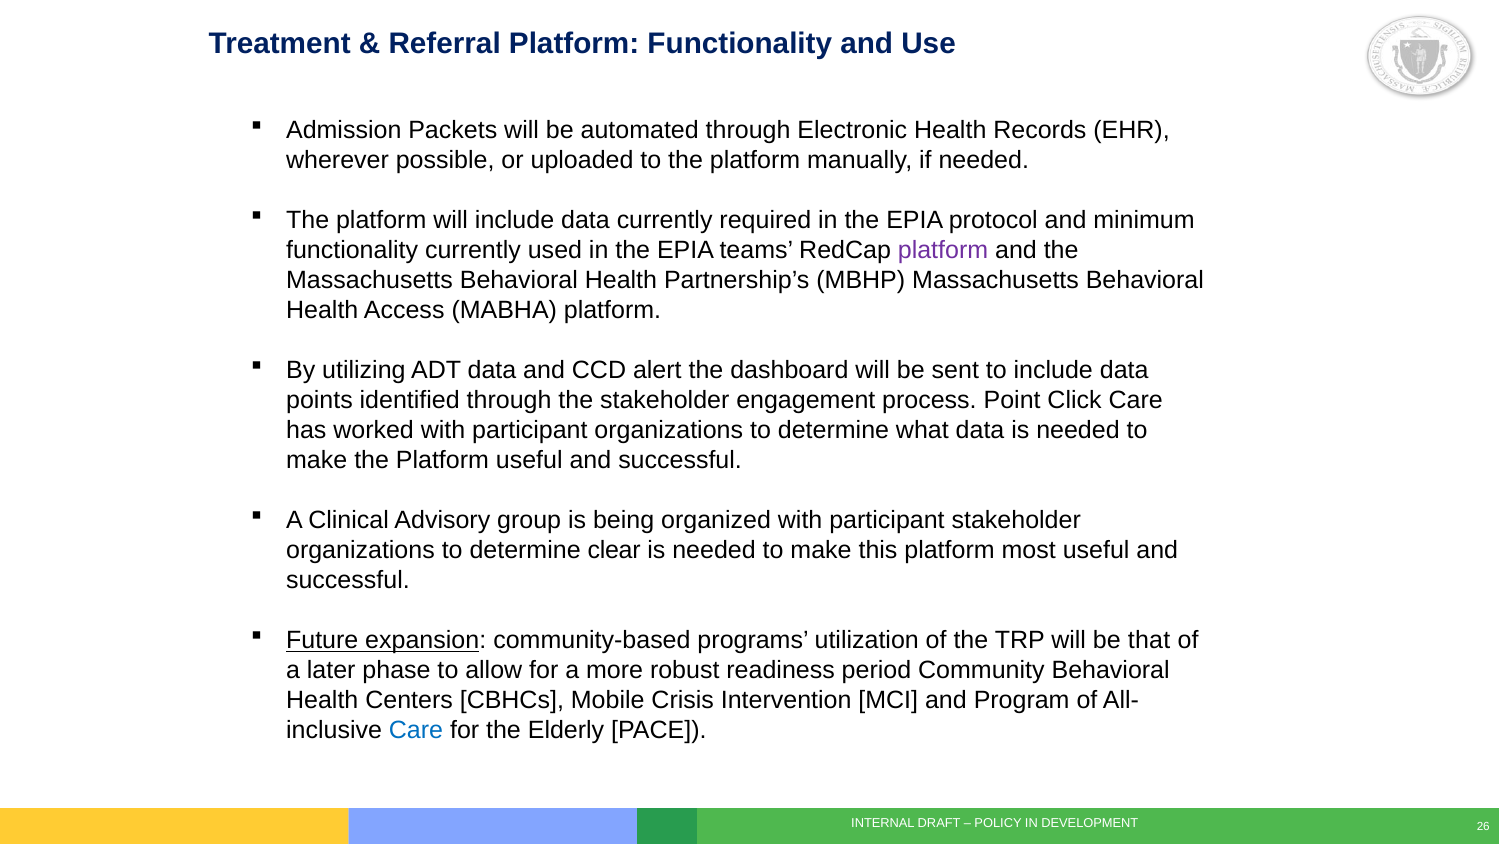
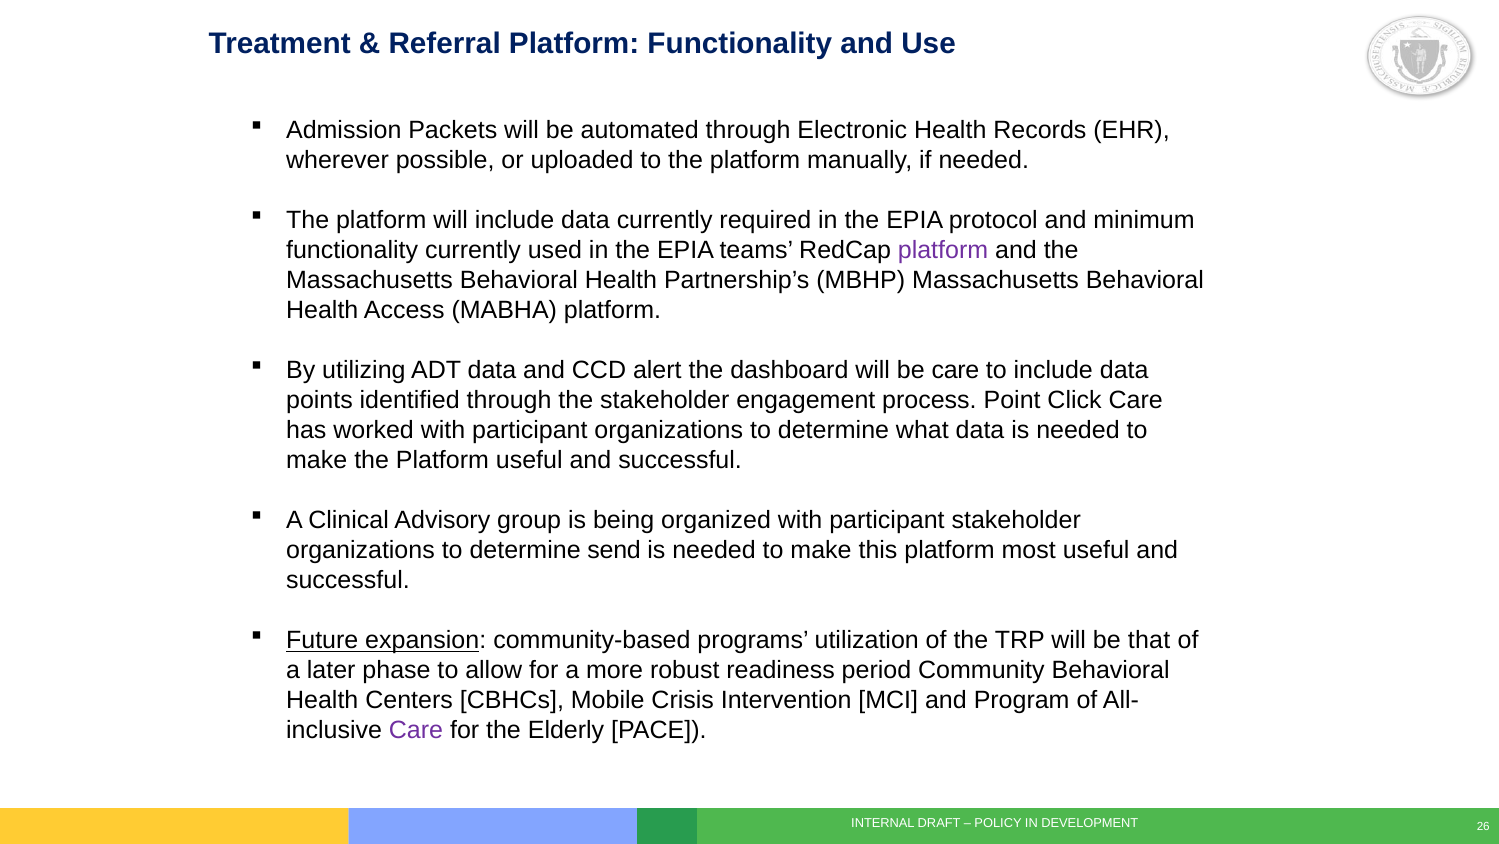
be sent: sent -> care
clear: clear -> send
Care at (416, 730) colour: blue -> purple
